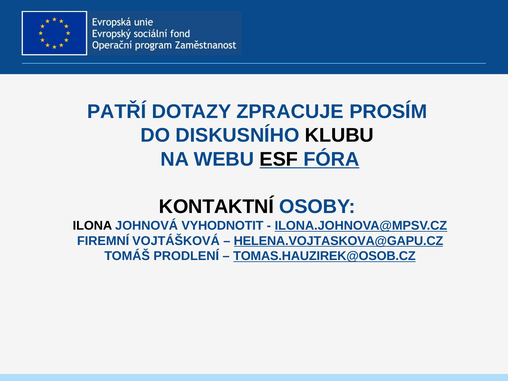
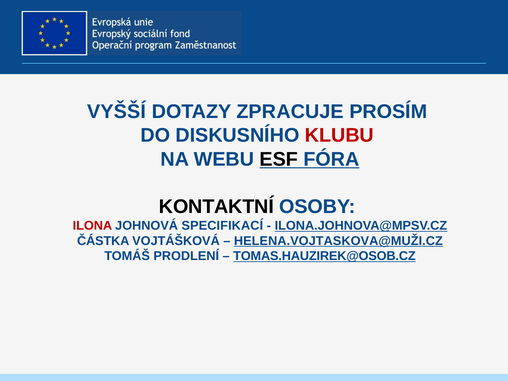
PATŘÍ: PATŘÍ -> VYŠŠÍ
KLUBU colour: black -> red
ILONA colour: black -> red
VYHODNOTIT: VYHODNOTIT -> SPECIFIKACÍ
FIREMNÍ: FIREMNÍ -> ČÁSTKA
HELENA.VOJTASKOVA@GAPU.CZ: HELENA.VOJTASKOVA@GAPU.CZ -> HELENA.VOJTASKOVA@MUŽI.CZ
